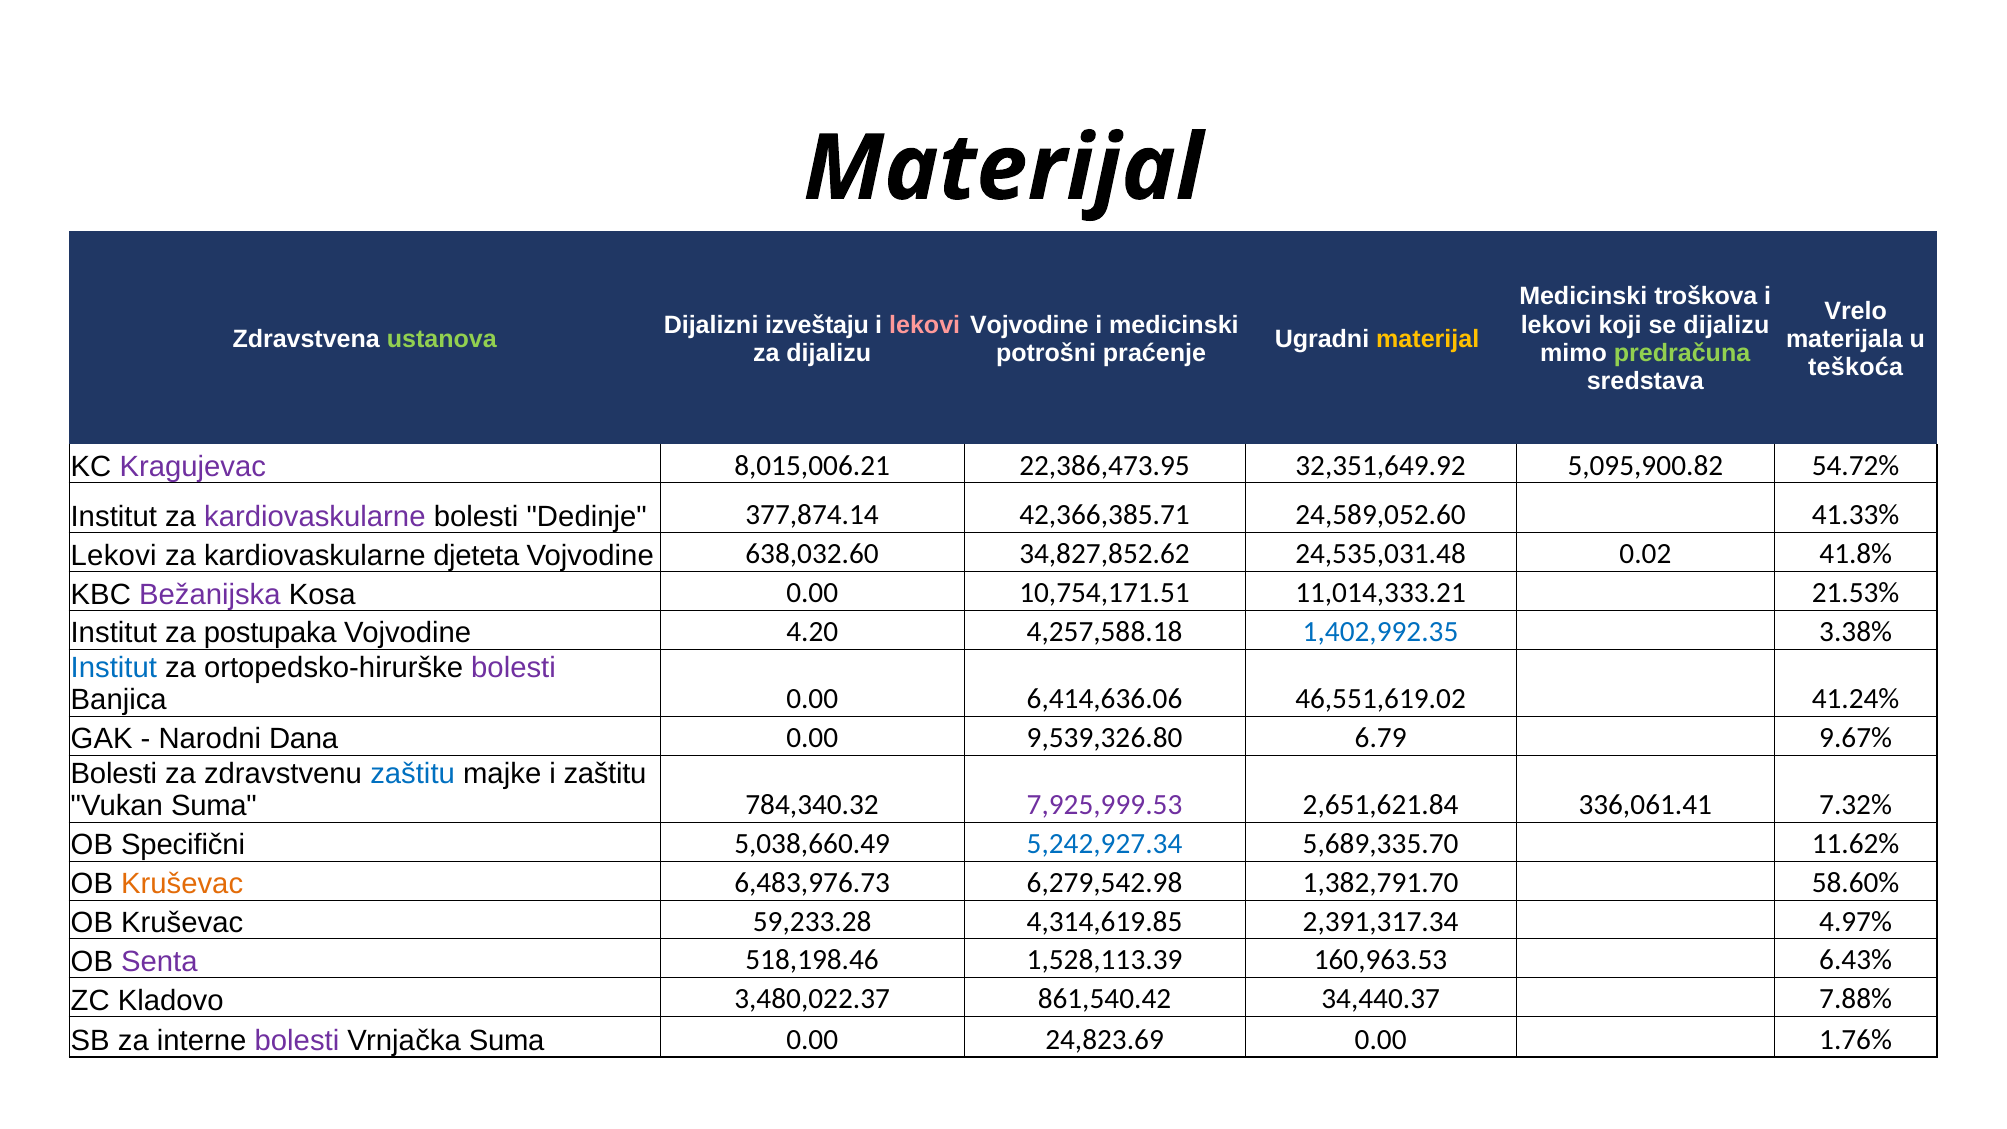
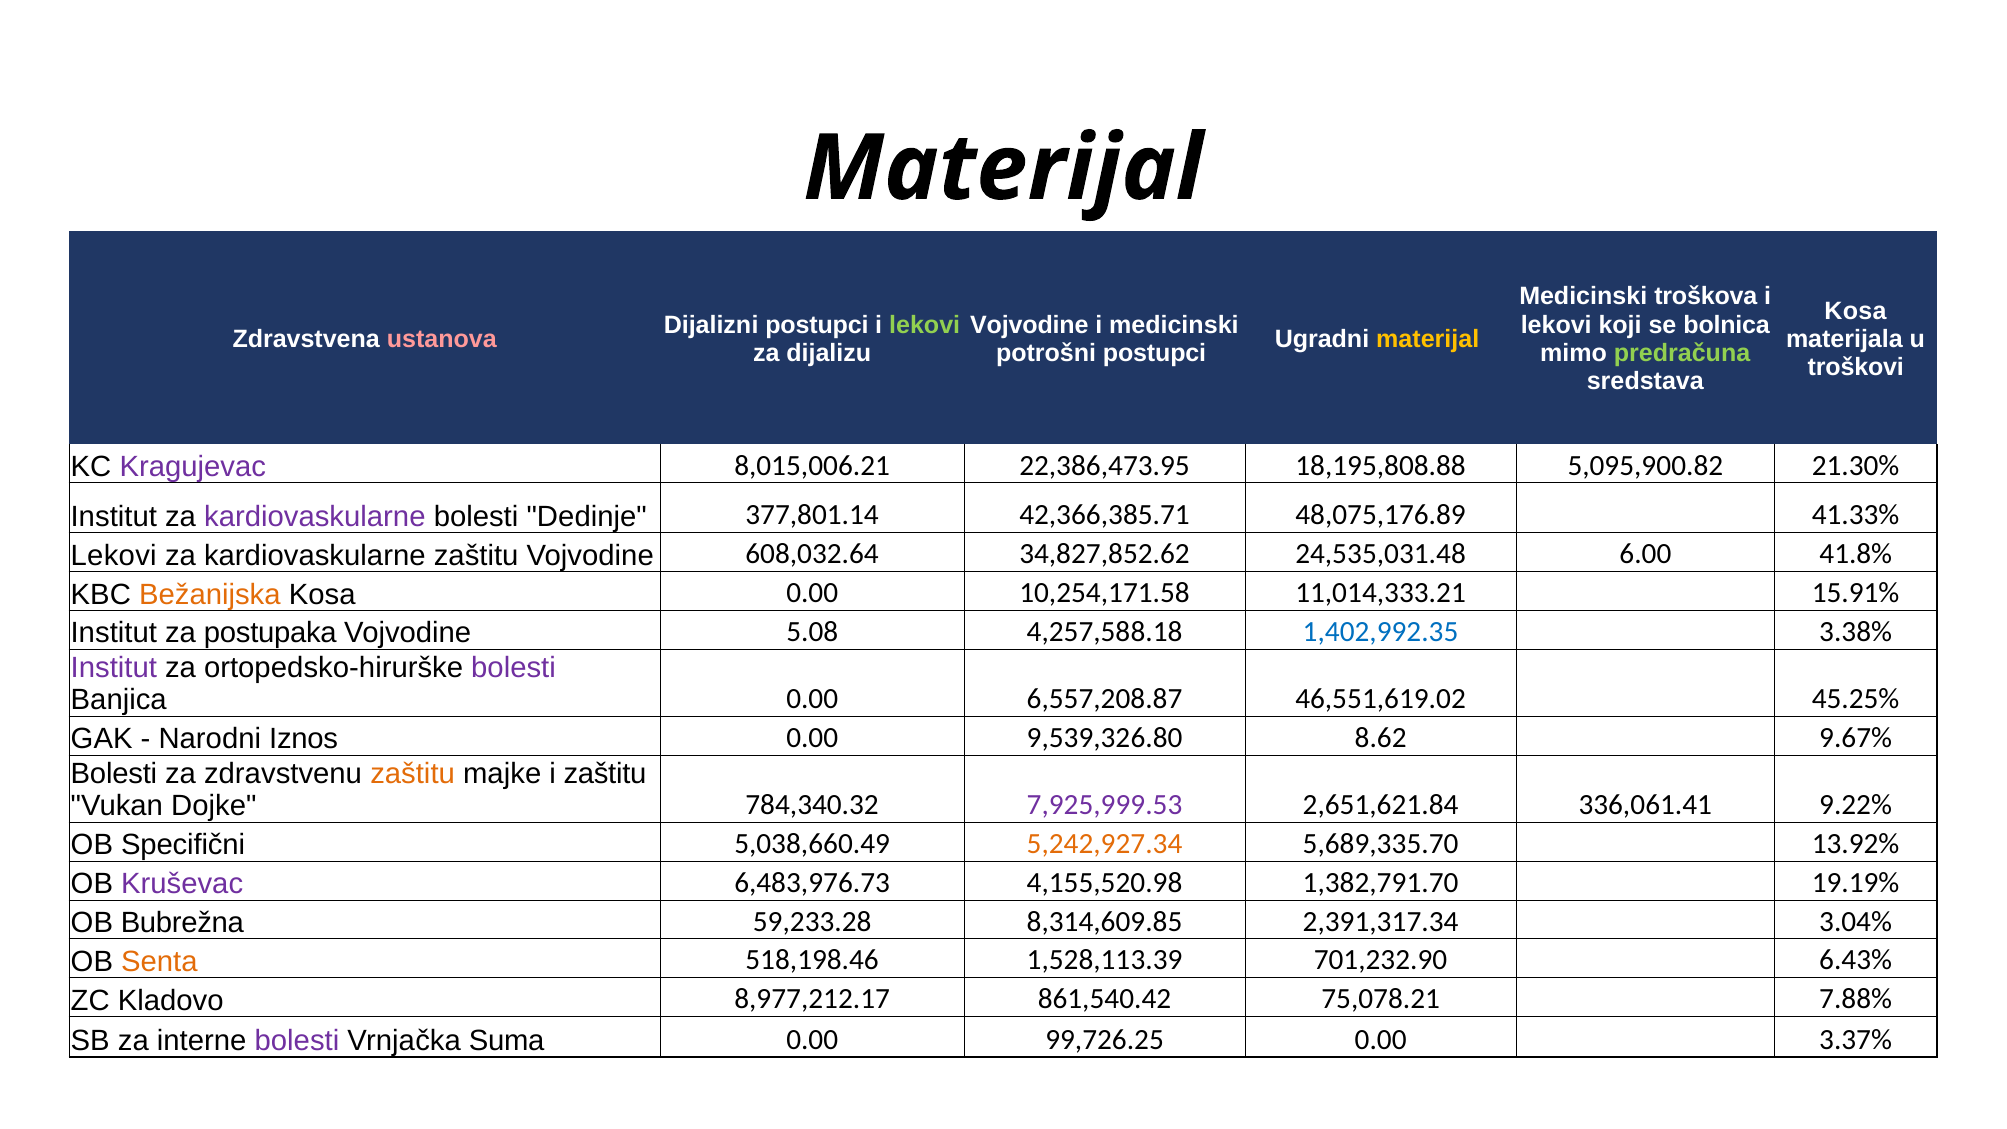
Vrelo at (1856, 311): Vrelo -> Kosa
Dijalizni izveštaju: izveštaju -> postupci
lekovi at (925, 325) colour: pink -> light green
se dijalizu: dijalizu -> bolnica
ustanova colour: light green -> pink
potrošni praćenje: praćenje -> postupci
teškoća: teškoća -> troškovi
32,351,649.92: 32,351,649.92 -> 18,195,808.88
54.72%: 54.72% -> 21.30%
377,874.14: 377,874.14 -> 377,801.14
24,589,052.60: 24,589,052.60 -> 48,075,176.89
kardiovaskularne djeteta: djeteta -> zaštitu
638,032.60: 638,032.60 -> 608,032.64
0.02: 0.02 -> 6.00
Bežanijska colour: purple -> orange
10,754,171.51: 10,754,171.51 -> 10,254,171.58
21.53%: 21.53% -> 15.91%
4.20: 4.20 -> 5.08
Institut at (114, 667) colour: blue -> purple
6,414,636.06: 6,414,636.06 -> 6,557,208.87
41.24%: 41.24% -> 45.25%
Dana: Dana -> Iznos
6.79: 6.79 -> 8.62
zaštitu at (413, 773) colour: blue -> orange
Vukan Suma: Suma -> Dojke
7.32%: 7.32% -> 9.22%
5,242,927.34 colour: blue -> orange
11.62%: 11.62% -> 13.92%
Kruševac at (182, 884) colour: orange -> purple
6,279,542.98: 6,279,542.98 -> 4,155,520.98
58.60%: 58.60% -> 19.19%
Kruševac at (182, 923): Kruševac -> Bubrežna
4,314,619.85: 4,314,619.85 -> 8,314,609.85
4.97%: 4.97% -> 3.04%
Senta colour: purple -> orange
160,963.53: 160,963.53 -> 701,232.90
3,480,022.37: 3,480,022.37 -> 8,977,212.17
34,440.37: 34,440.37 -> 75,078.21
24,823.69: 24,823.69 -> 99,726.25
1.76%: 1.76% -> 3.37%
